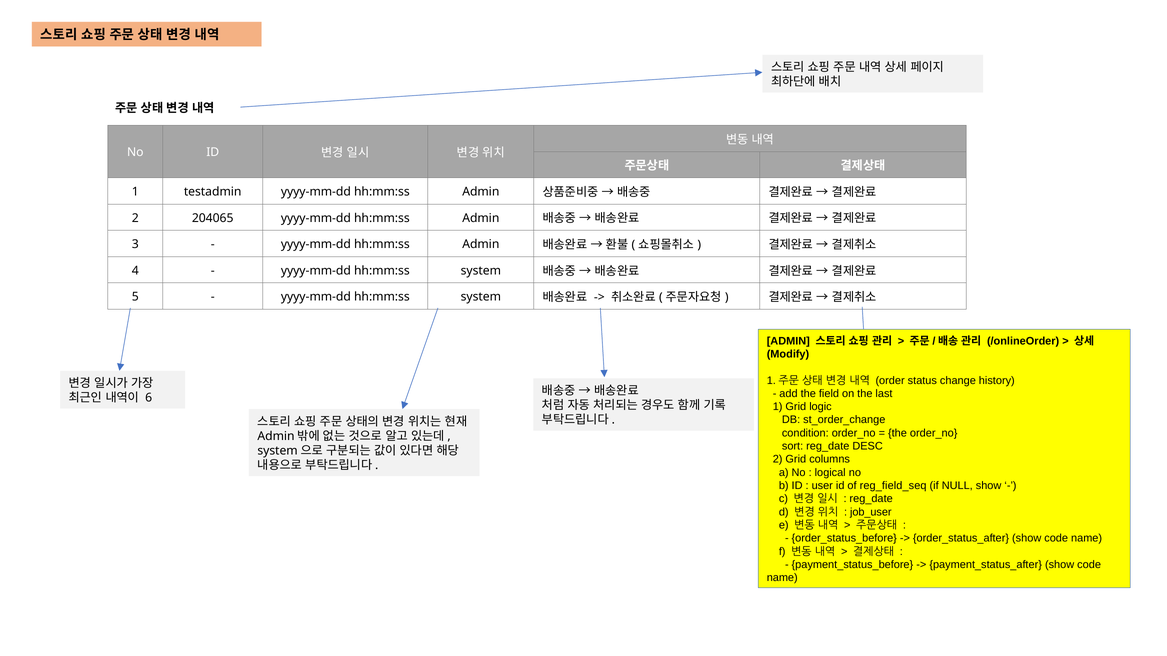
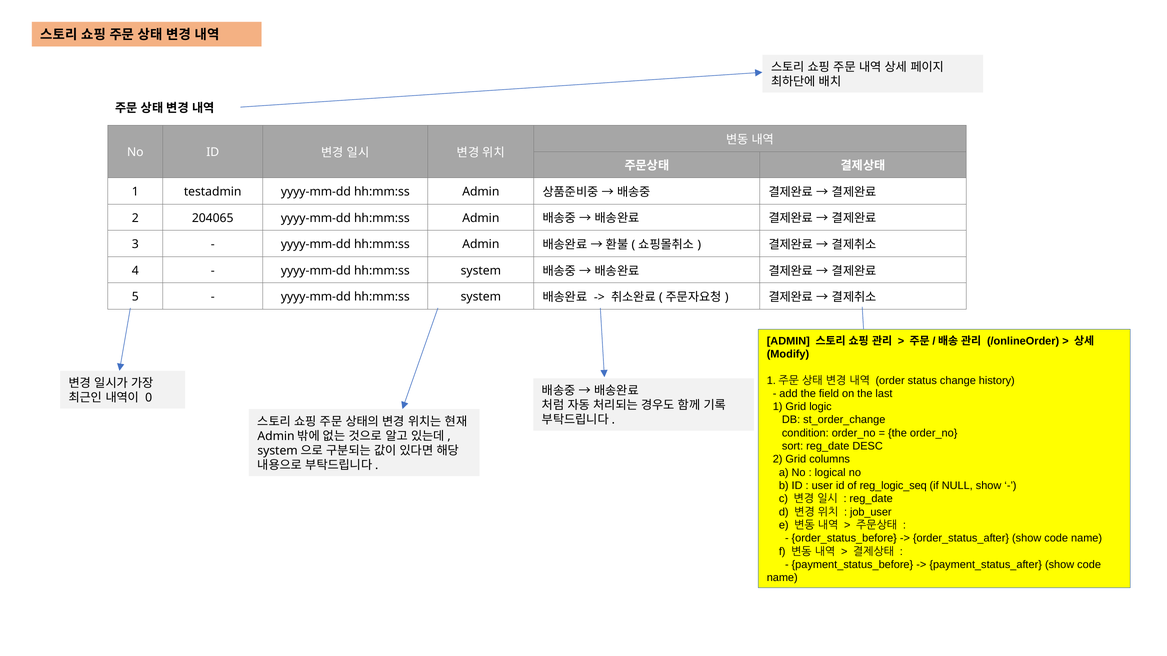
6: 6 -> 0
reg_field_seq: reg_field_seq -> reg_logic_seq
